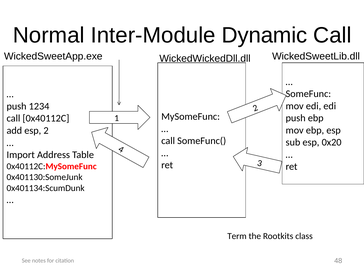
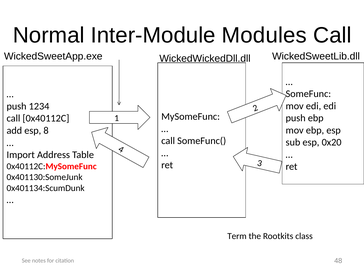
Dynamic: Dynamic -> Modules
esp 2: 2 -> 8
